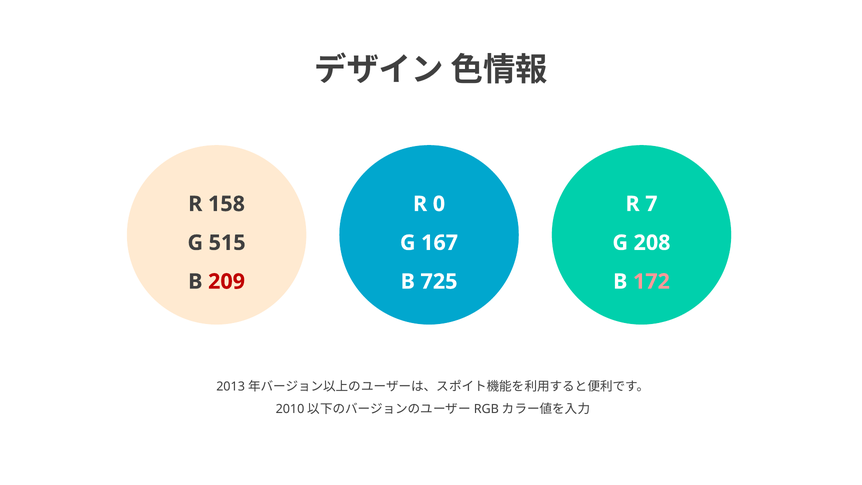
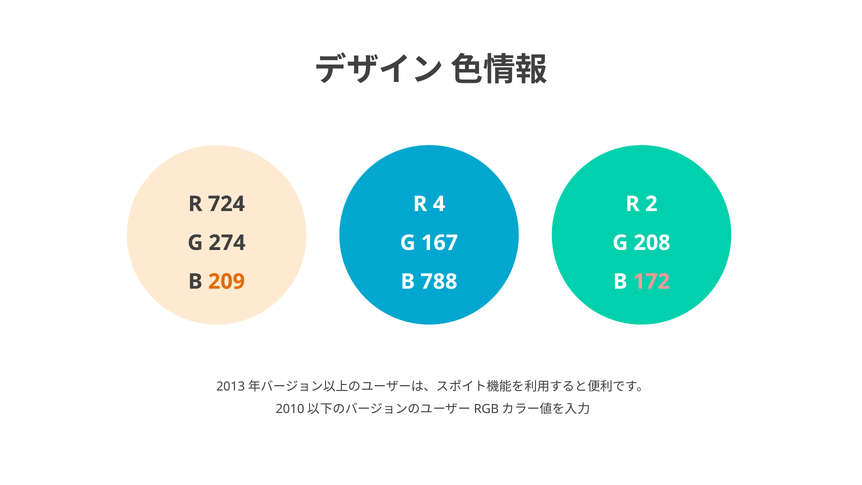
158: 158 -> 724
0: 0 -> 4
7: 7 -> 2
515: 515 -> 274
209 colour: red -> orange
725: 725 -> 788
